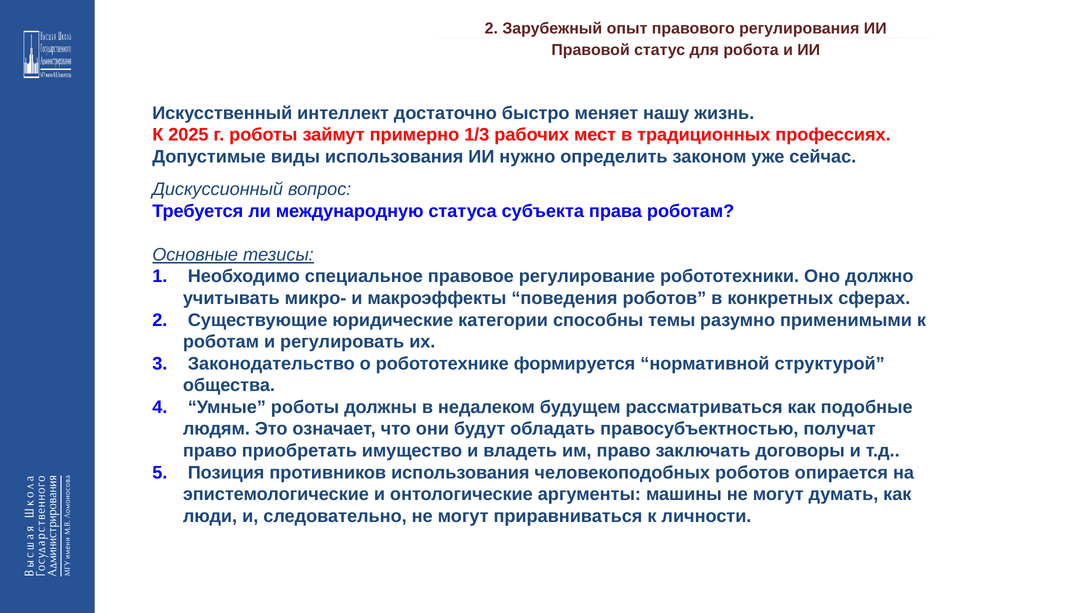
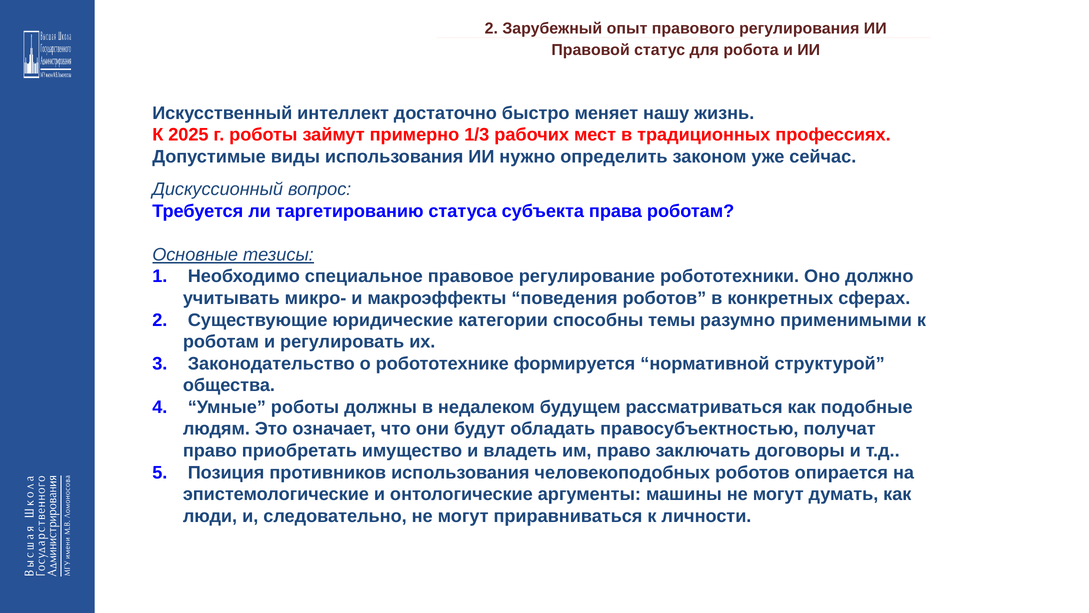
международную: международную -> таргетированию
